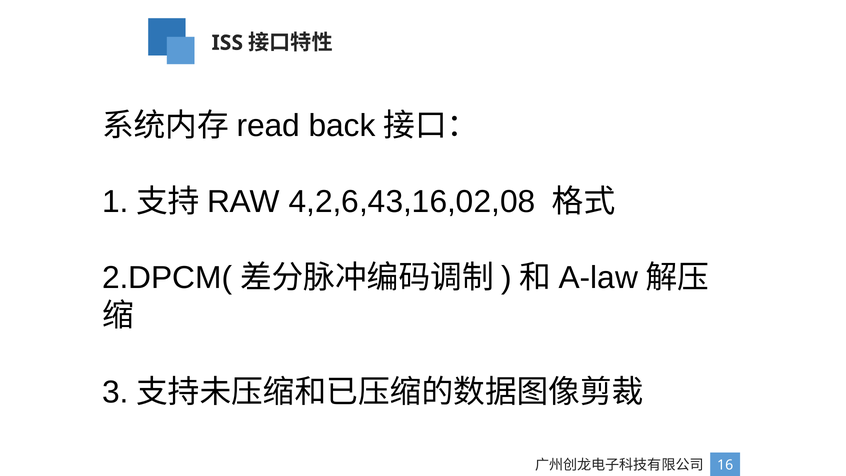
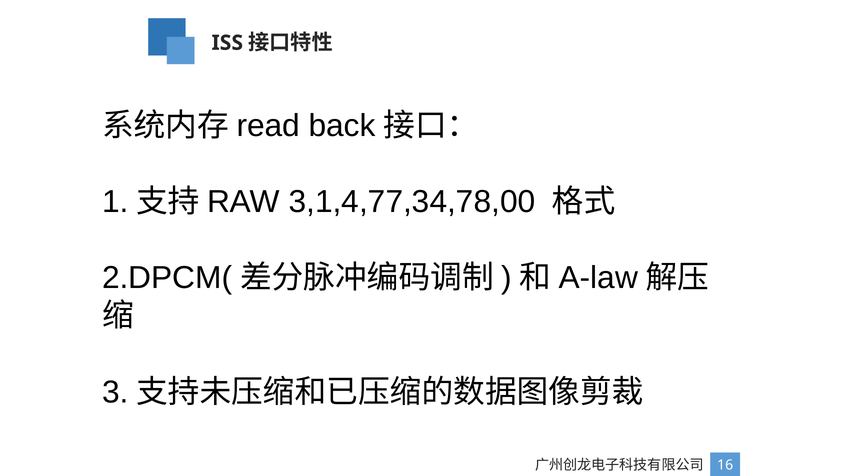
4,2,6,43,16,02,08: 4,2,6,43,16,02,08 -> 3,1,4,77,34,78,00
